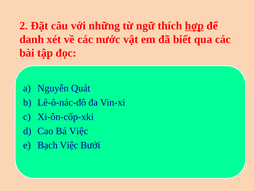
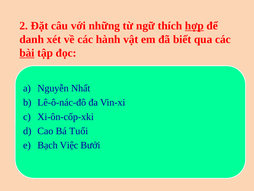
nước: nước -> hành
bài underline: none -> present
Quát: Quát -> Nhất
Bá Việc: Việc -> Tuổi
